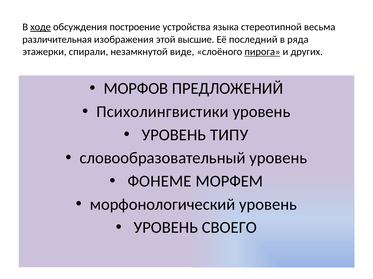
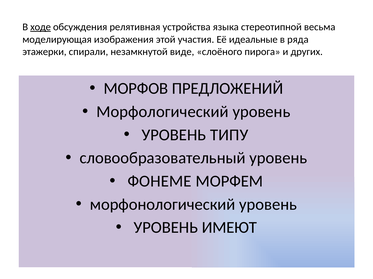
построение: построение -> релятивная
различительная: различительная -> моделирующая
высшие: высшие -> участия
последний: последний -> идеальные
пирога underline: present -> none
Психолингвистики: Психолингвистики -> Морфологический
СВОЕГО: СВОЕГО -> ИМЕЮТ
